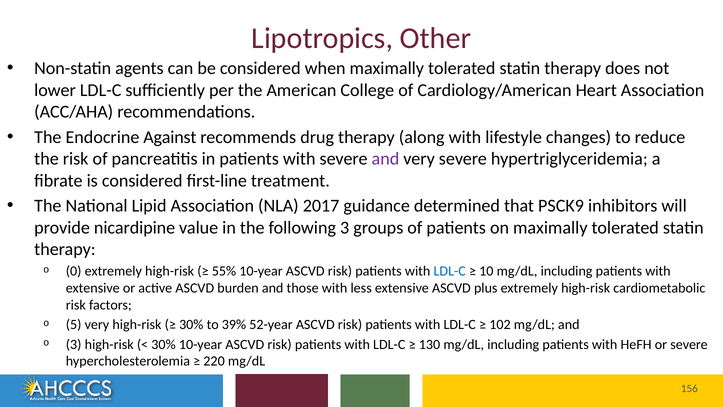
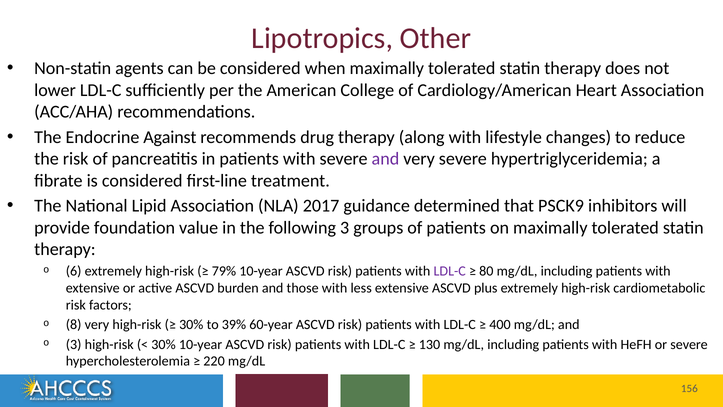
nicardipine: nicardipine -> foundation
0: 0 -> 6
55%: 55% -> 79%
LDL-C at (450, 271) colour: blue -> purple
10: 10 -> 80
5: 5 -> 8
52-year: 52-year -> 60-year
102: 102 -> 400
